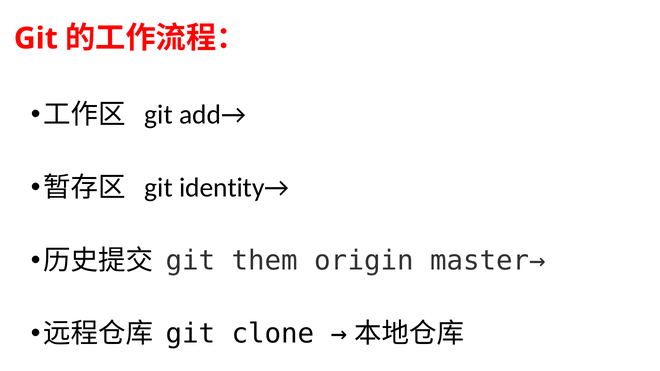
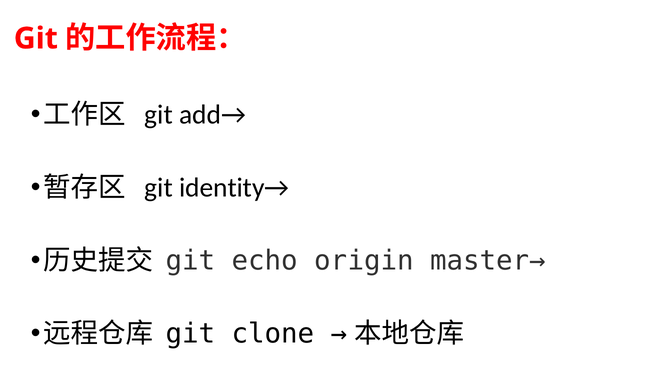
them: them -> echo
